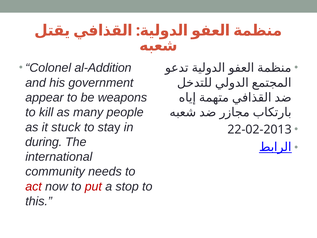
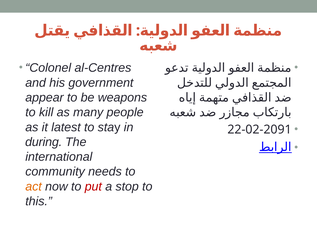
al-Addition: al-Addition -> al-Centres
stuck: stuck -> latest
22-02-2013: 22-02-2013 -> 22-02-2091
act colour: red -> orange
